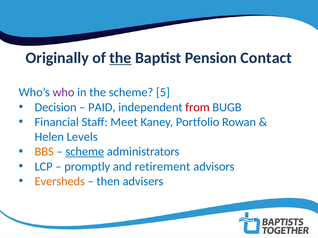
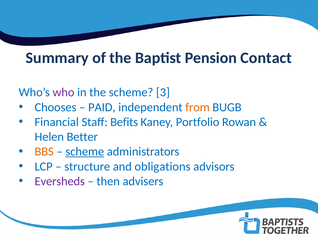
Originally: Originally -> Summary
the at (120, 58) underline: present -> none
5: 5 -> 3
Decision: Decision -> Chooses
from colour: red -> orange
Meet: Meet -> Befits
Levels: Levels -> Better
promptly: promptly -> structure
retirement: retirement -> obligations
Eversheds colour: orange -> purple
